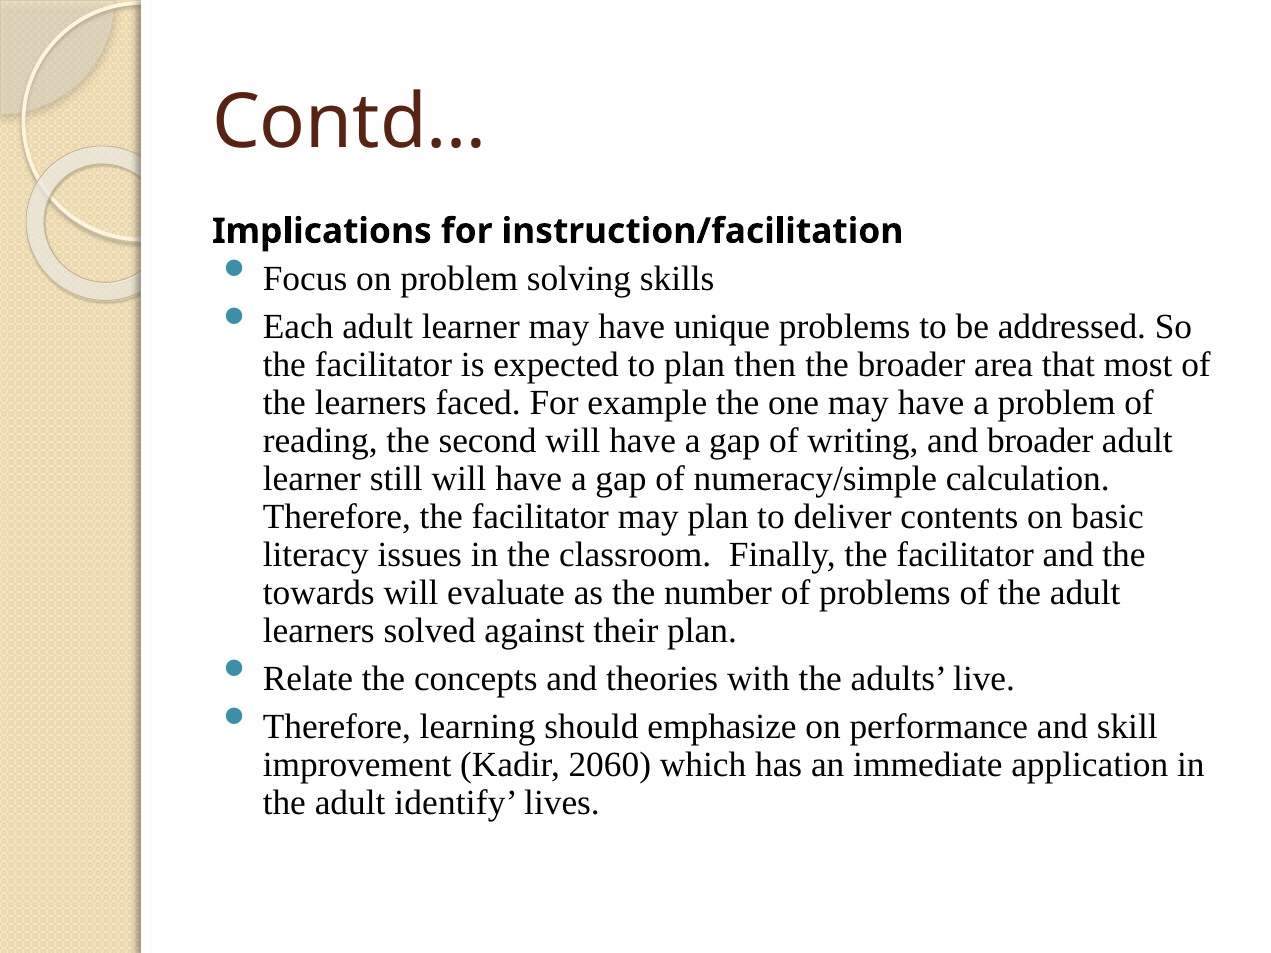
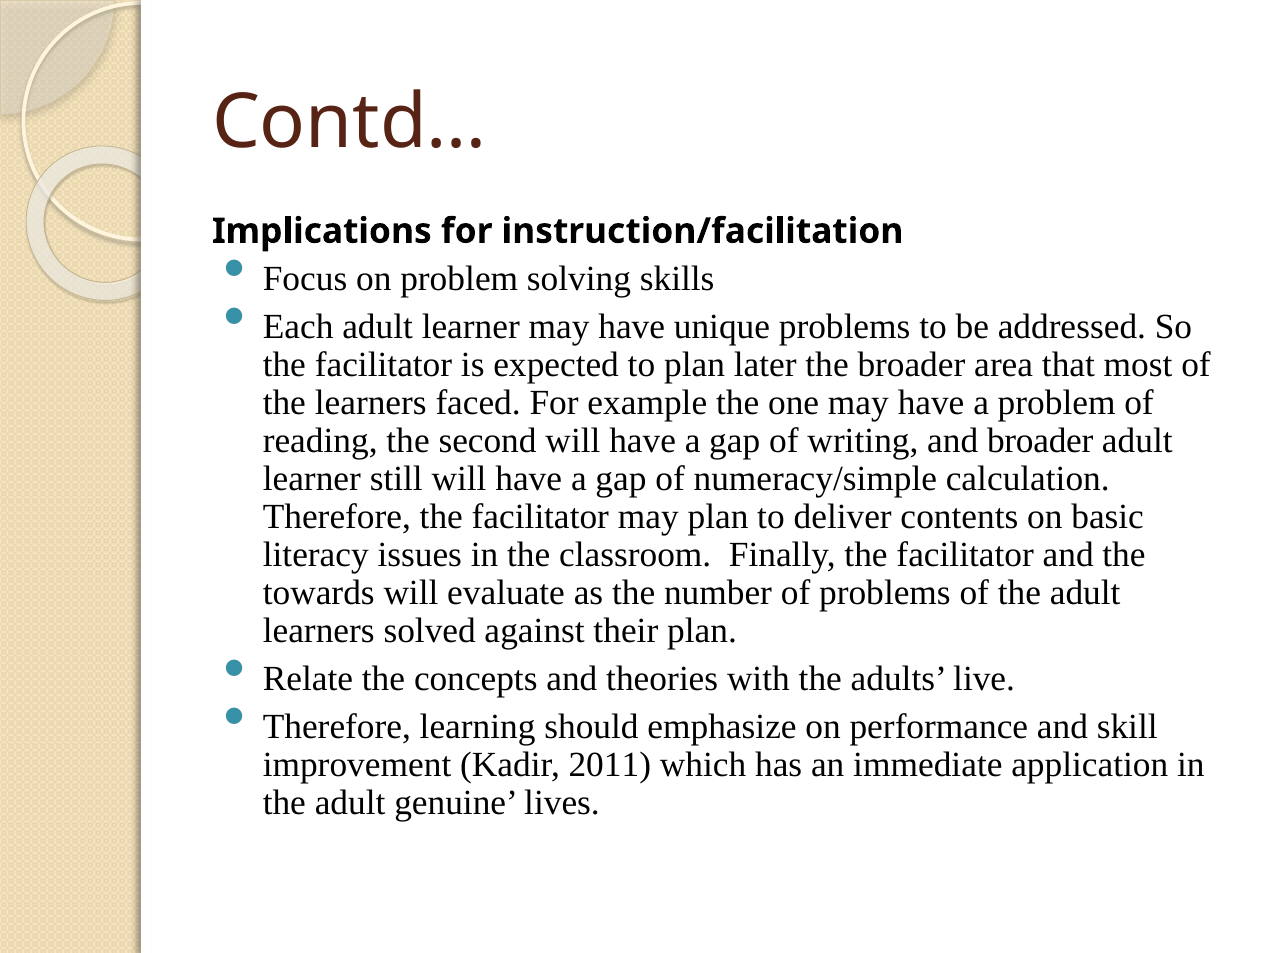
then: then -> later
2060: 2060 -> 2011
identify: identify -> genuine
